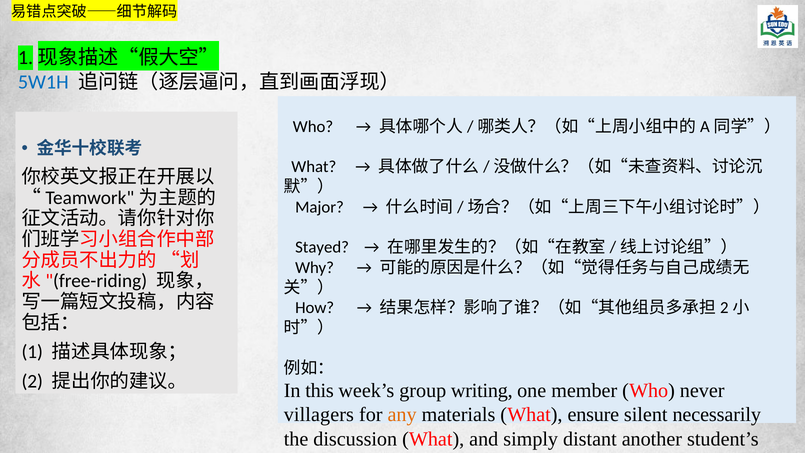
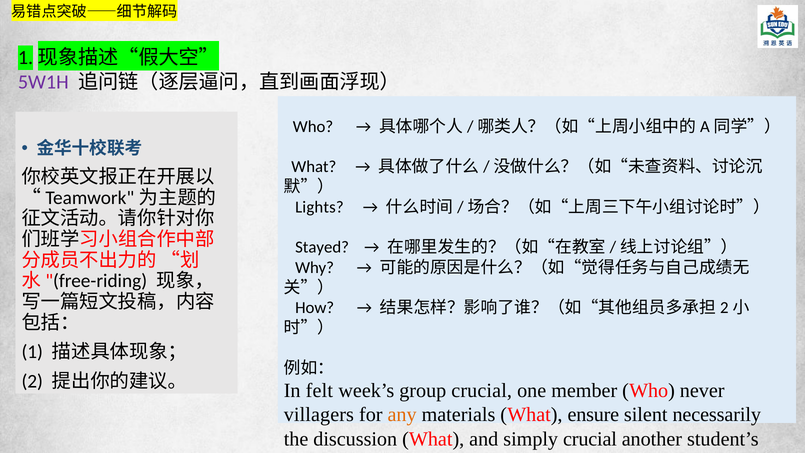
5W1H colour: blue -> purple
Major: Major -> Lights
this: this -> felt
group writing: writing -> crucial
simply distant: distant -> crucial
